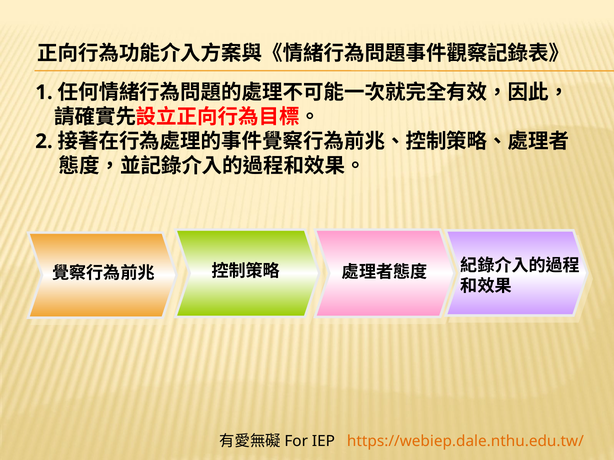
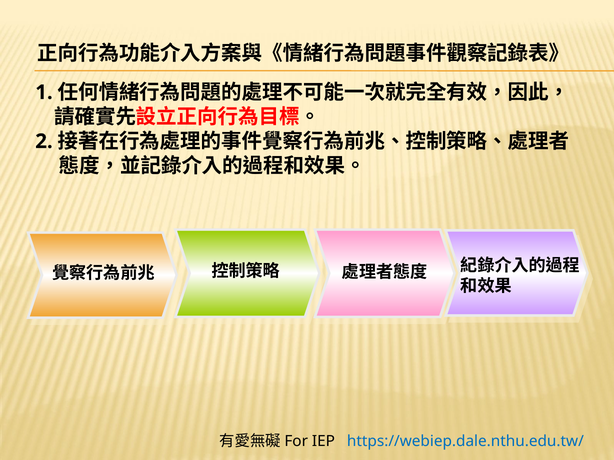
https://webiep.dale.nthu.edu.tw/ colour: orange -> blue
